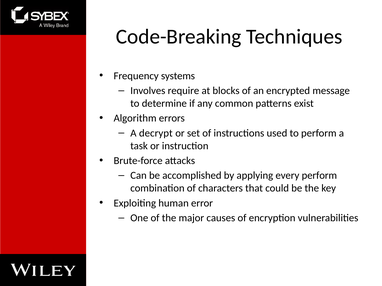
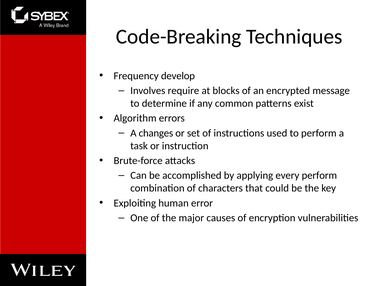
systems: systems -> develop
decrypt: decrypt -> changes
